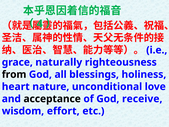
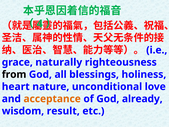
acceptance colour: black -> orange
receive: receive -> already
effort: effort -> result
